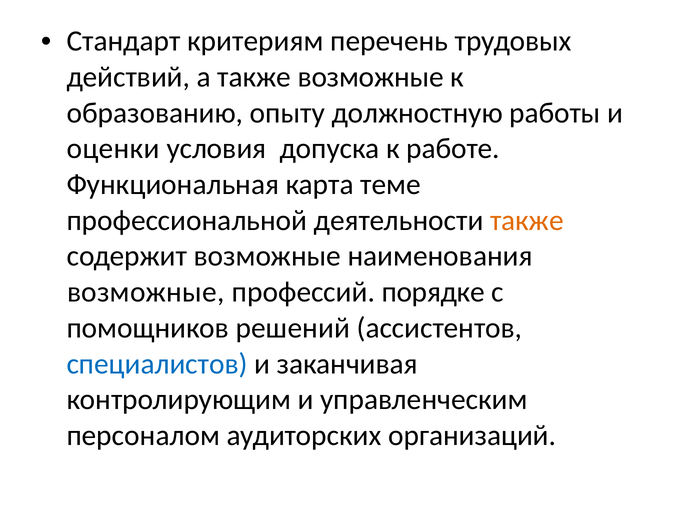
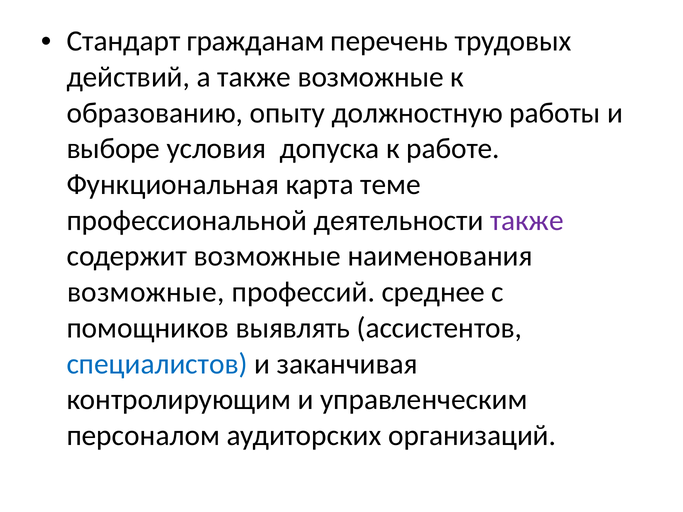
критериям: критериям -> гражданам
оценки: оценки -> выборе
также at (527, 221) colour: orange -> purple
порядке: порядке -> среднее
решений: решений -> выявлять
